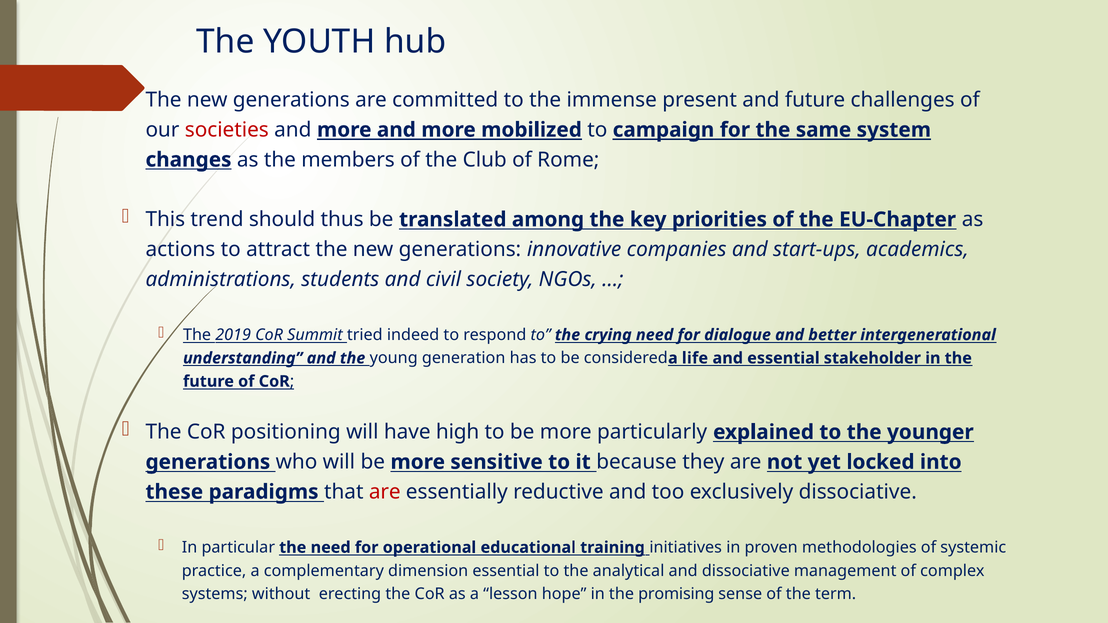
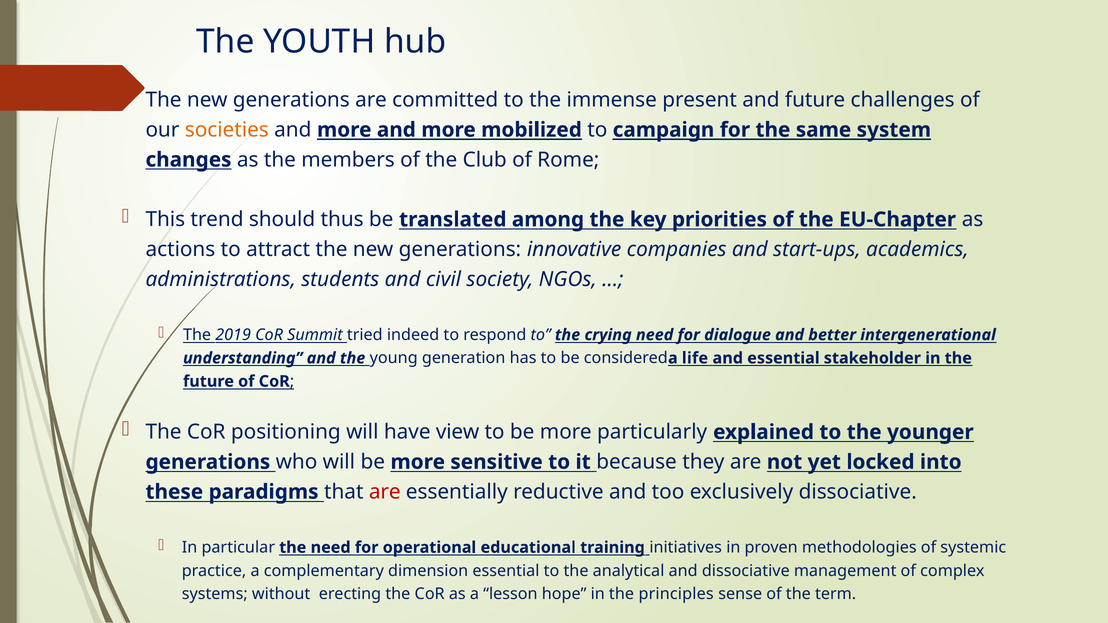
societies colour: red -> orange
high: high -> view
promising: promising -> principles
